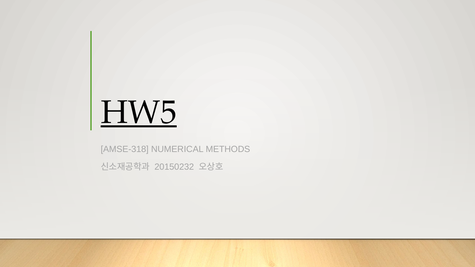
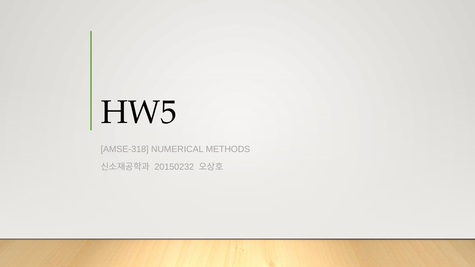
HW5 underline: present -> none
